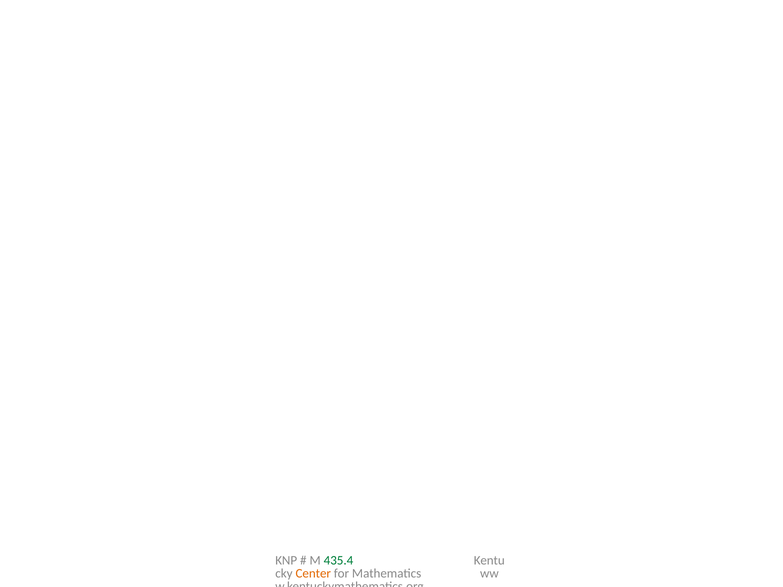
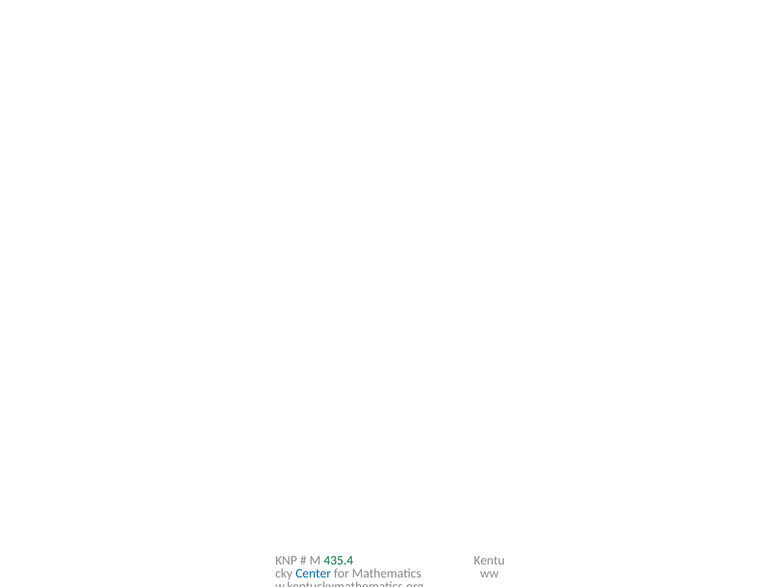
Center colour: orange -> blue
